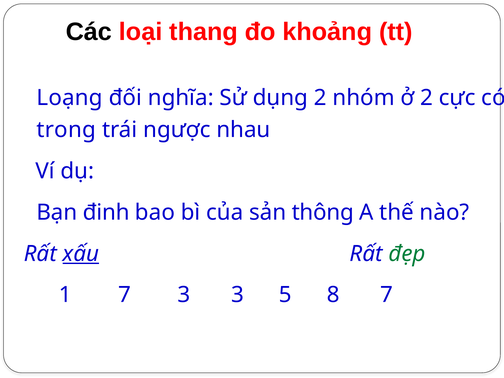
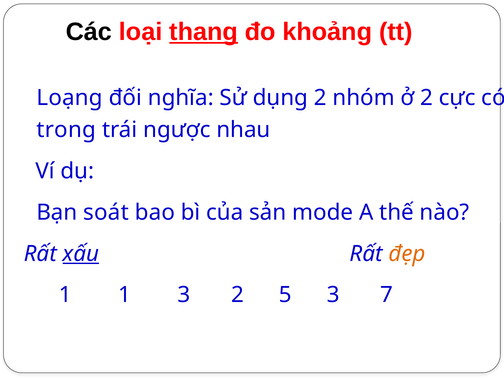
thang underline: none -> present
định: định -> soát
thông: thông -> mode
đẹp colour: green -> orange
1 7: 7 -> 1
3 3: 3 -> 2
5 8: 8 -> 3
